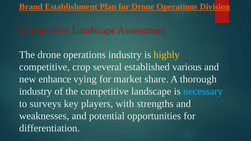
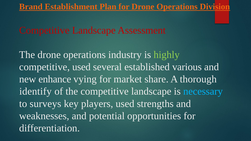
highly colour: yellow -> light green
competitive crop: crop -> used
industry at (36, 92): industry -> identify
players with: with -> used
